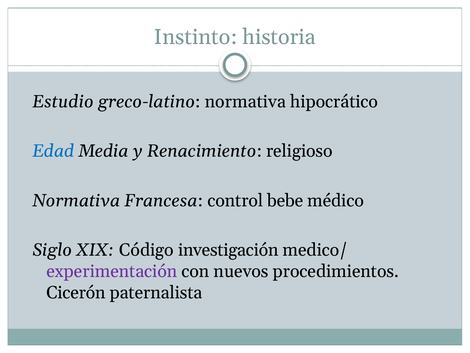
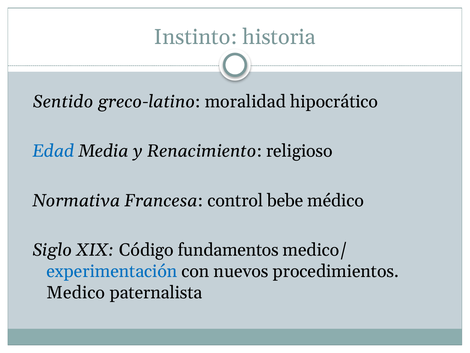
Estudio: Estudio -> Sentido
greco-latino normativa: normativa -> moralidad
investigación: investigación -> fundamentos
experimentación colour: purple -> blue
Cicerón: Cicerón -> Medico
